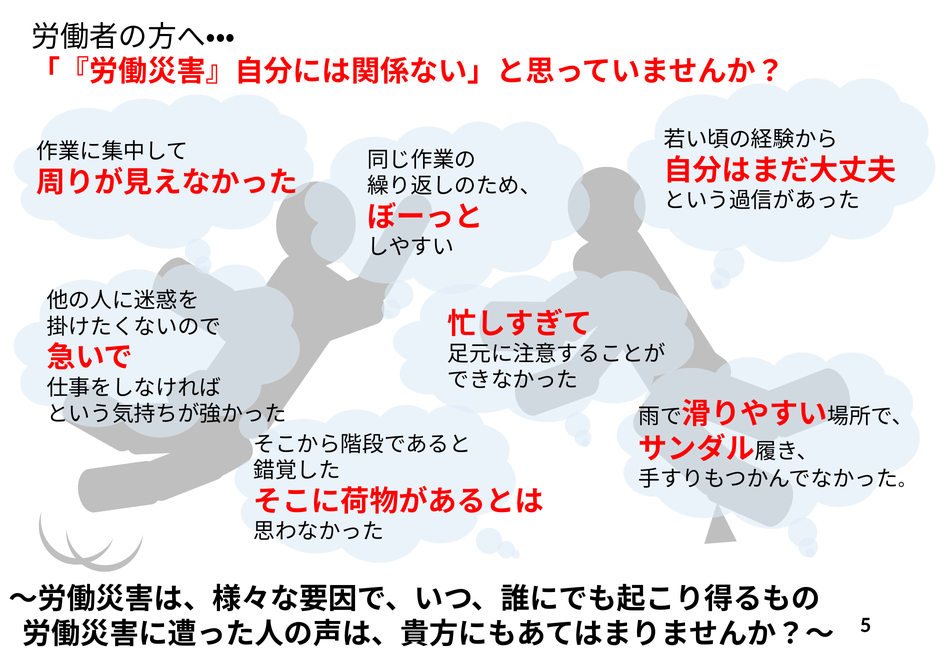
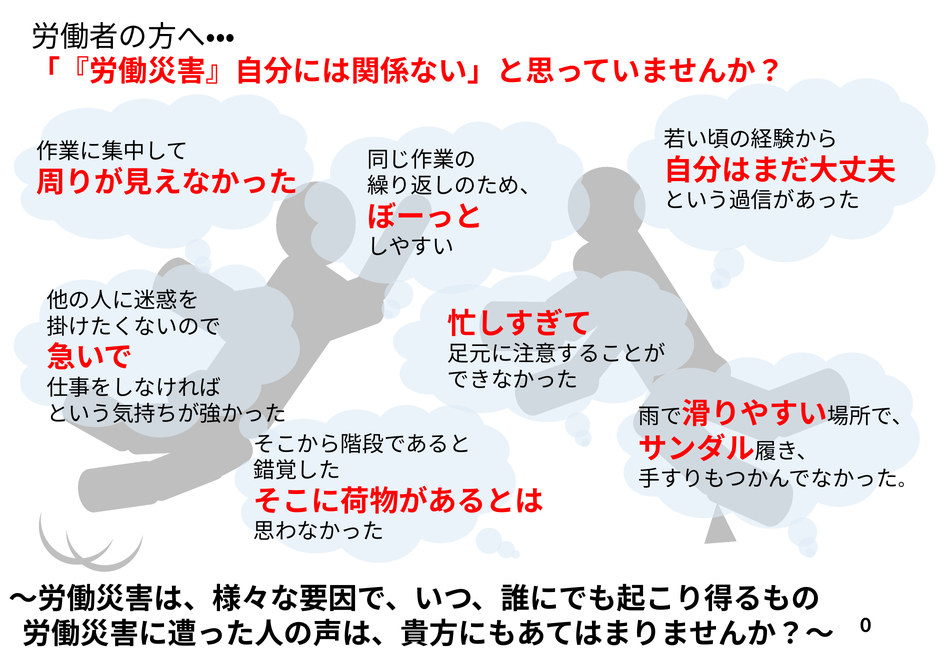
5: 5 -> 0
